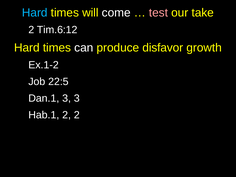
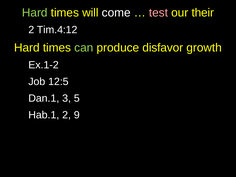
Hard at (35, 13) colour: light blue -> light green
take: take -> their
Tim.6:12: Tim.6:12 -> Tim.4:12
can colour: white -> light green
22:5: 22:5 -> 12:5
3 3: 3 -> 5
2 2: 2 -> 9
